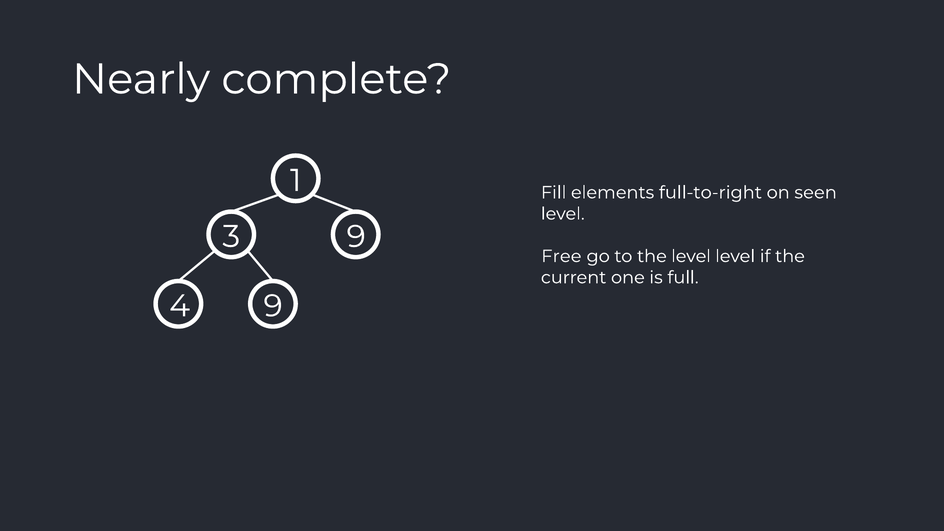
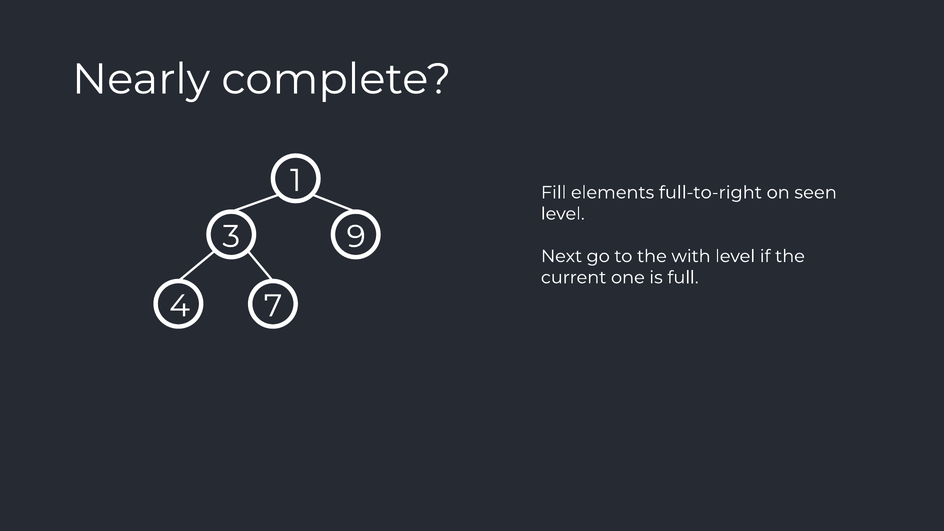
Free: Free -> Next
the level: level -> with
4 9: 9 -> 7
